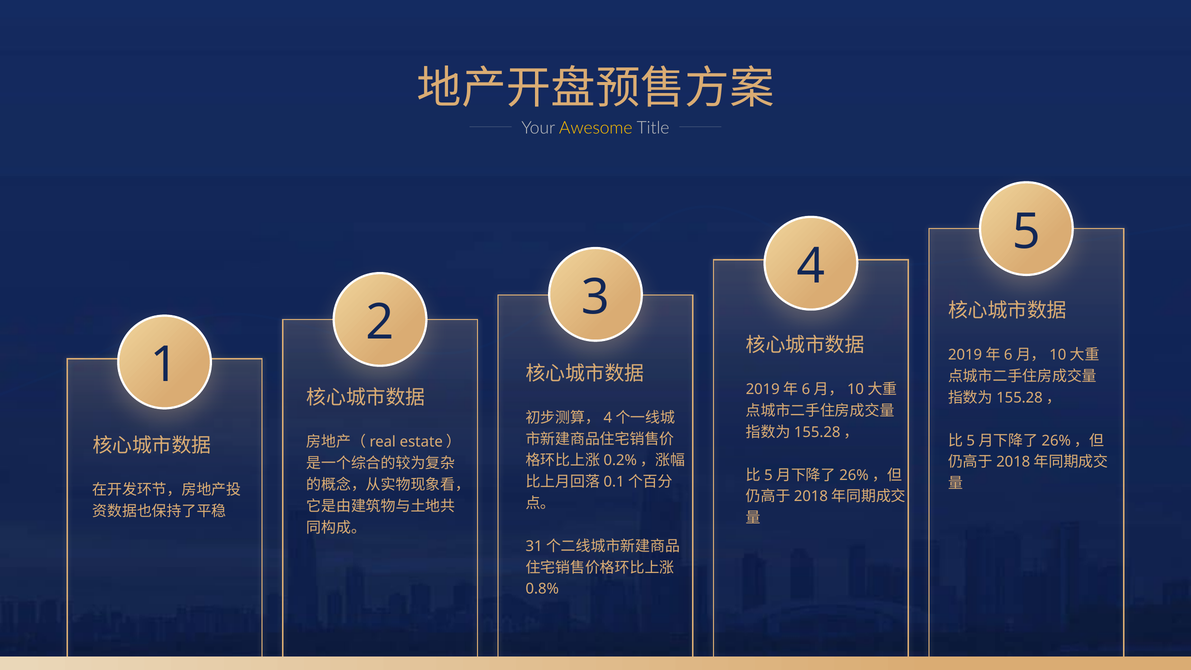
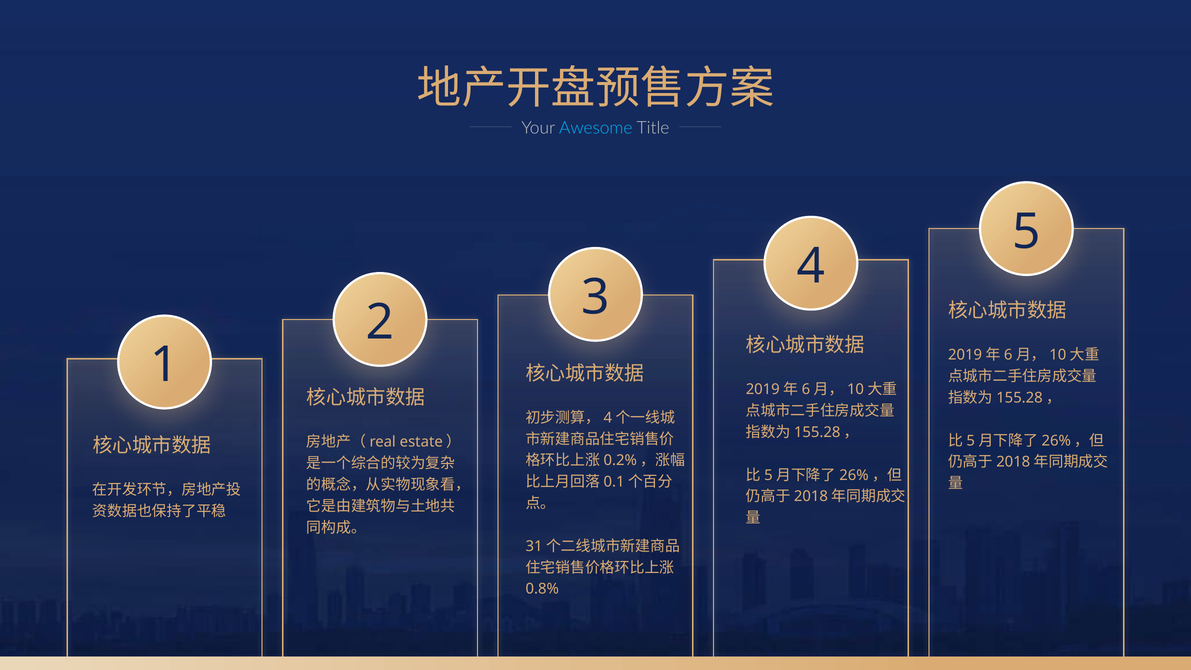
Awesome colour: yellow -> light blue
